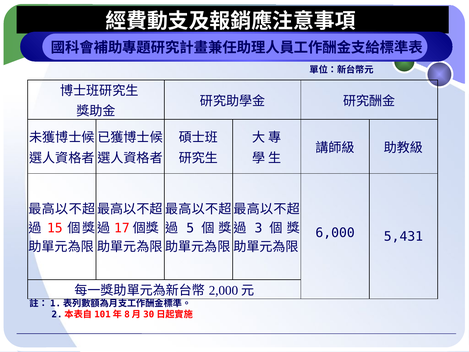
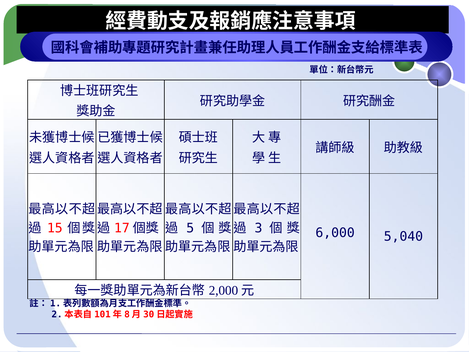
5,431: 5,431 -> 5,040
